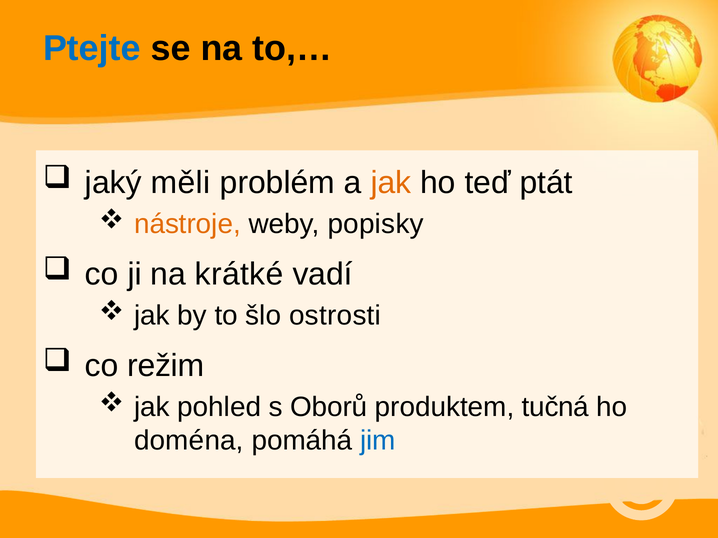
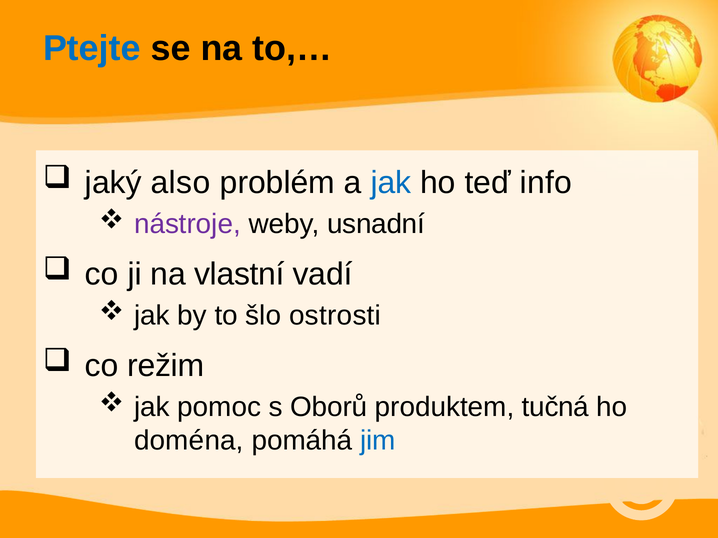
měli: měli -> also
jak at (391, 183) colour: orange -> blue
ptát: ptát -> info
nástroje colour: orange -> purple
popisky: popisky -> usnadní
krátké: krátké -> vlastní
pohled: pohled -> pomoc
